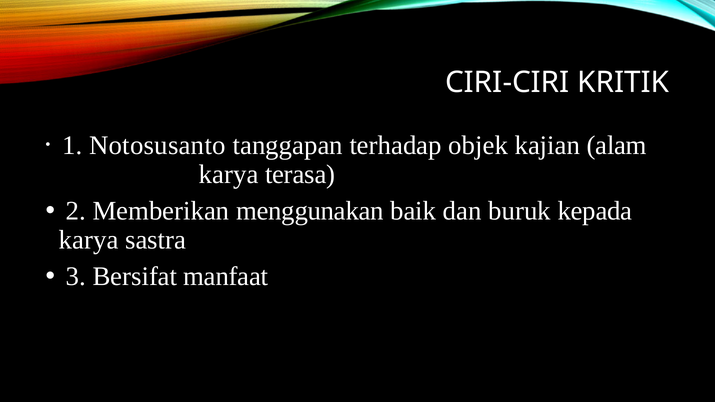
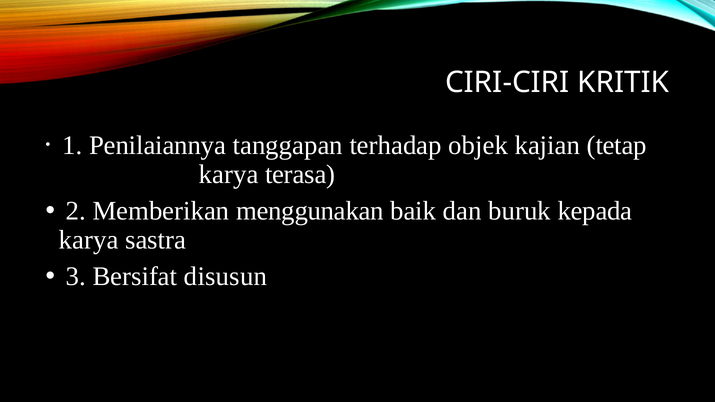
Notosusanto: Notosusanto -> Penilaiannya
alam: alam -> tetap
manfaat: manfaat -> disusun
